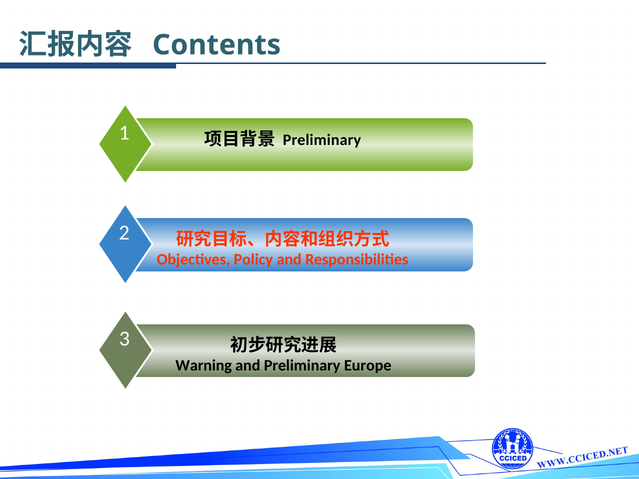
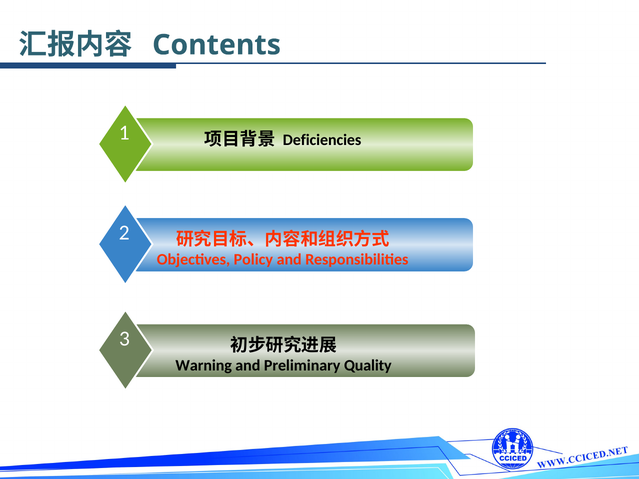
Preliminary at (322, 140): Preliminary -> Deficiencies
Europe: Europe -> Quality
